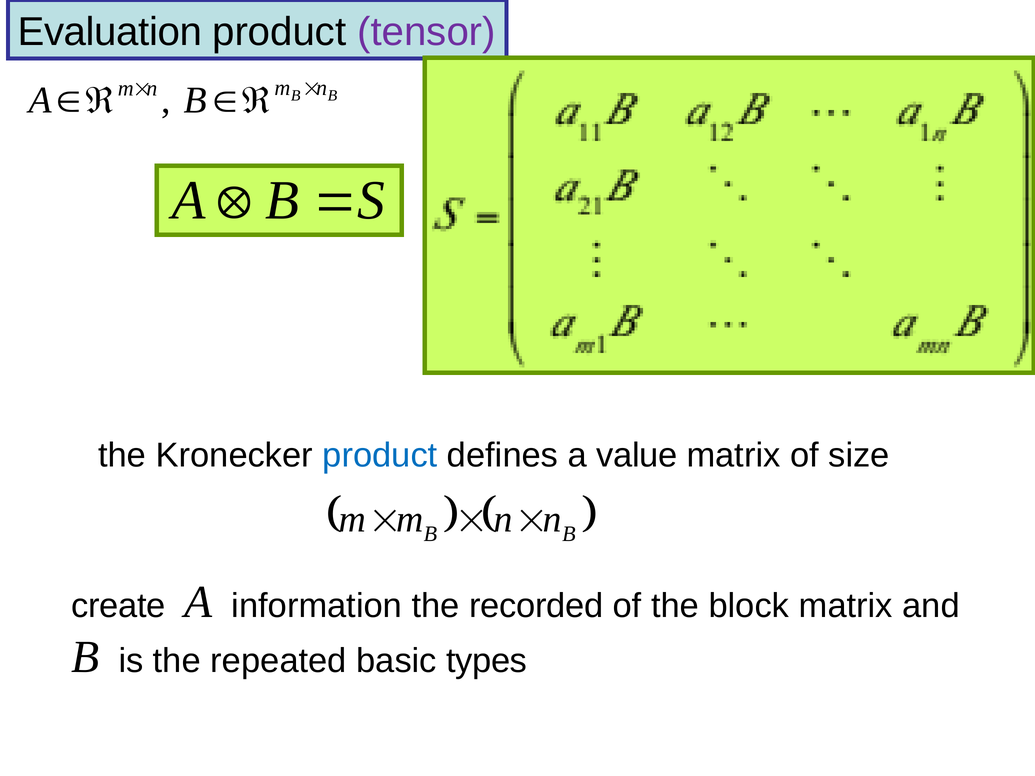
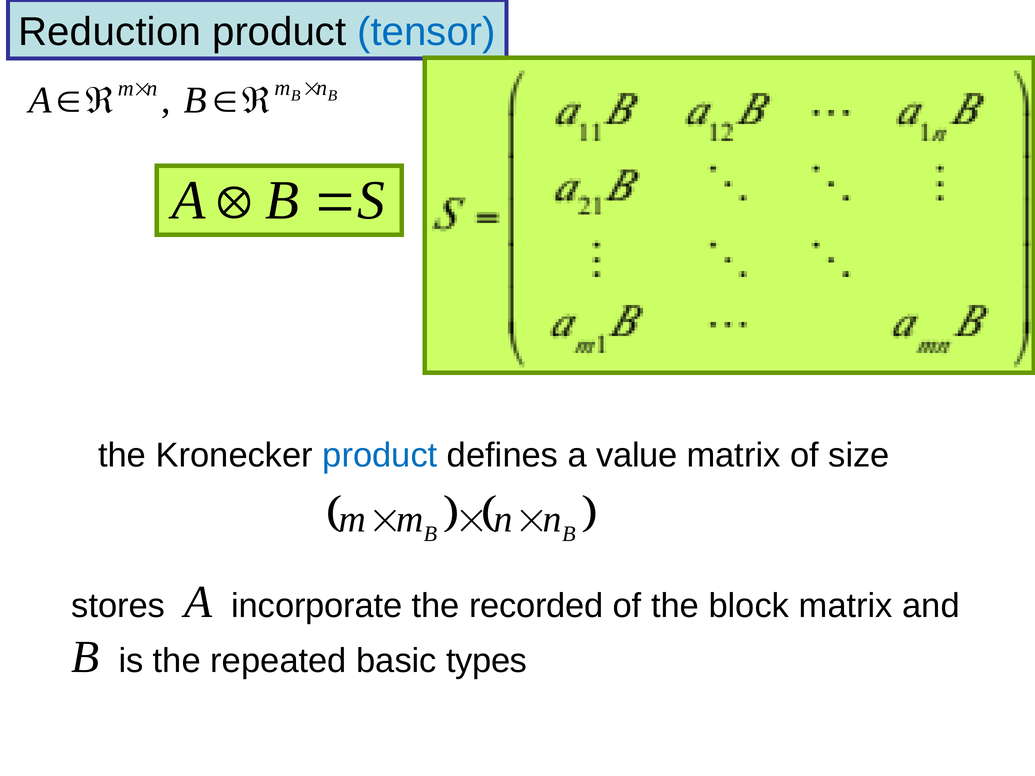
Evaluation: Evaluation -> Reduction
tensor colour: purple -> blue
create: create -> stores
information: information -> incorporate
